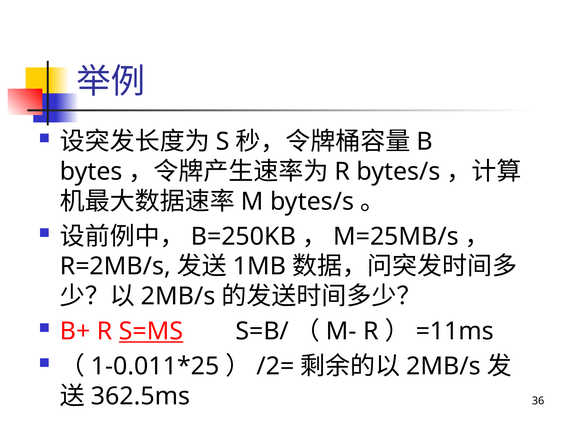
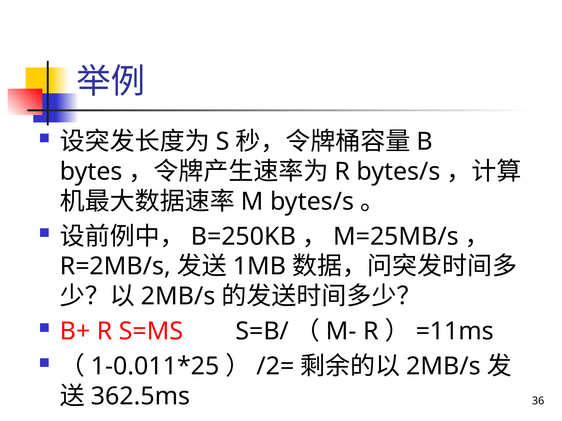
S=MS underline: present -> none
